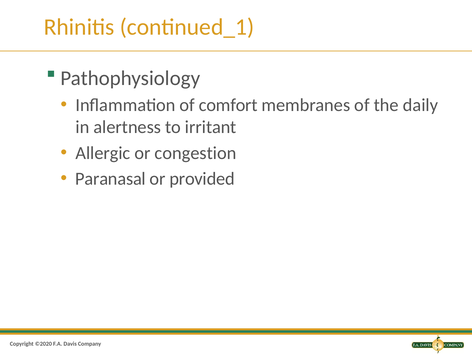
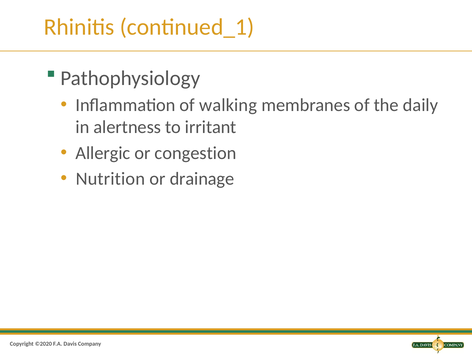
comfort: comfort -> walking
Paranasal: Paranasal -> Nutrition
provided: provided -> drainage
